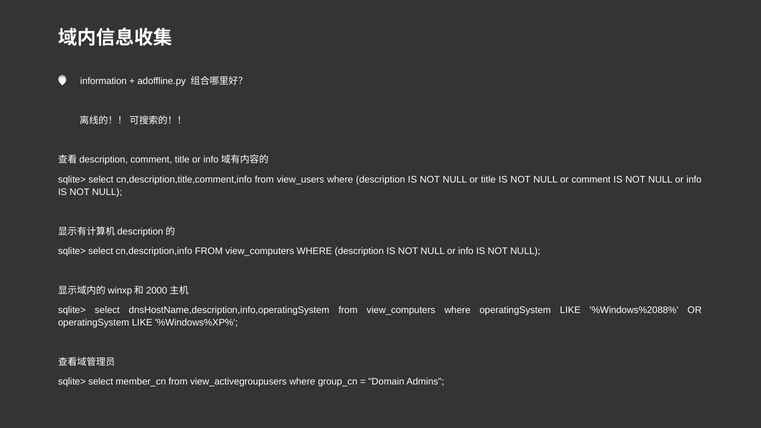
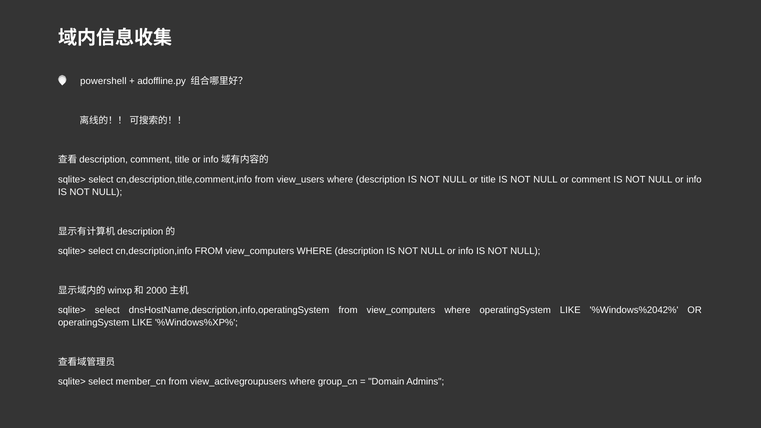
information: information -> powershell
%Windows%2088%: %Windows%2088% -> %Windows%2042%
